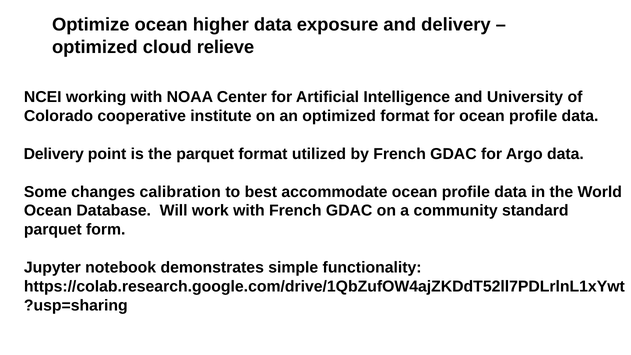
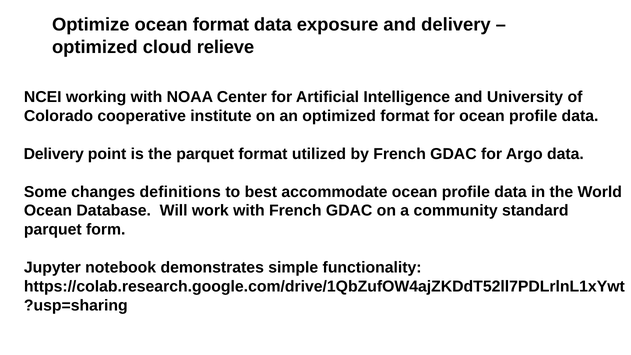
ocean higher: higher -> format
calibration: calibration -> definitions
